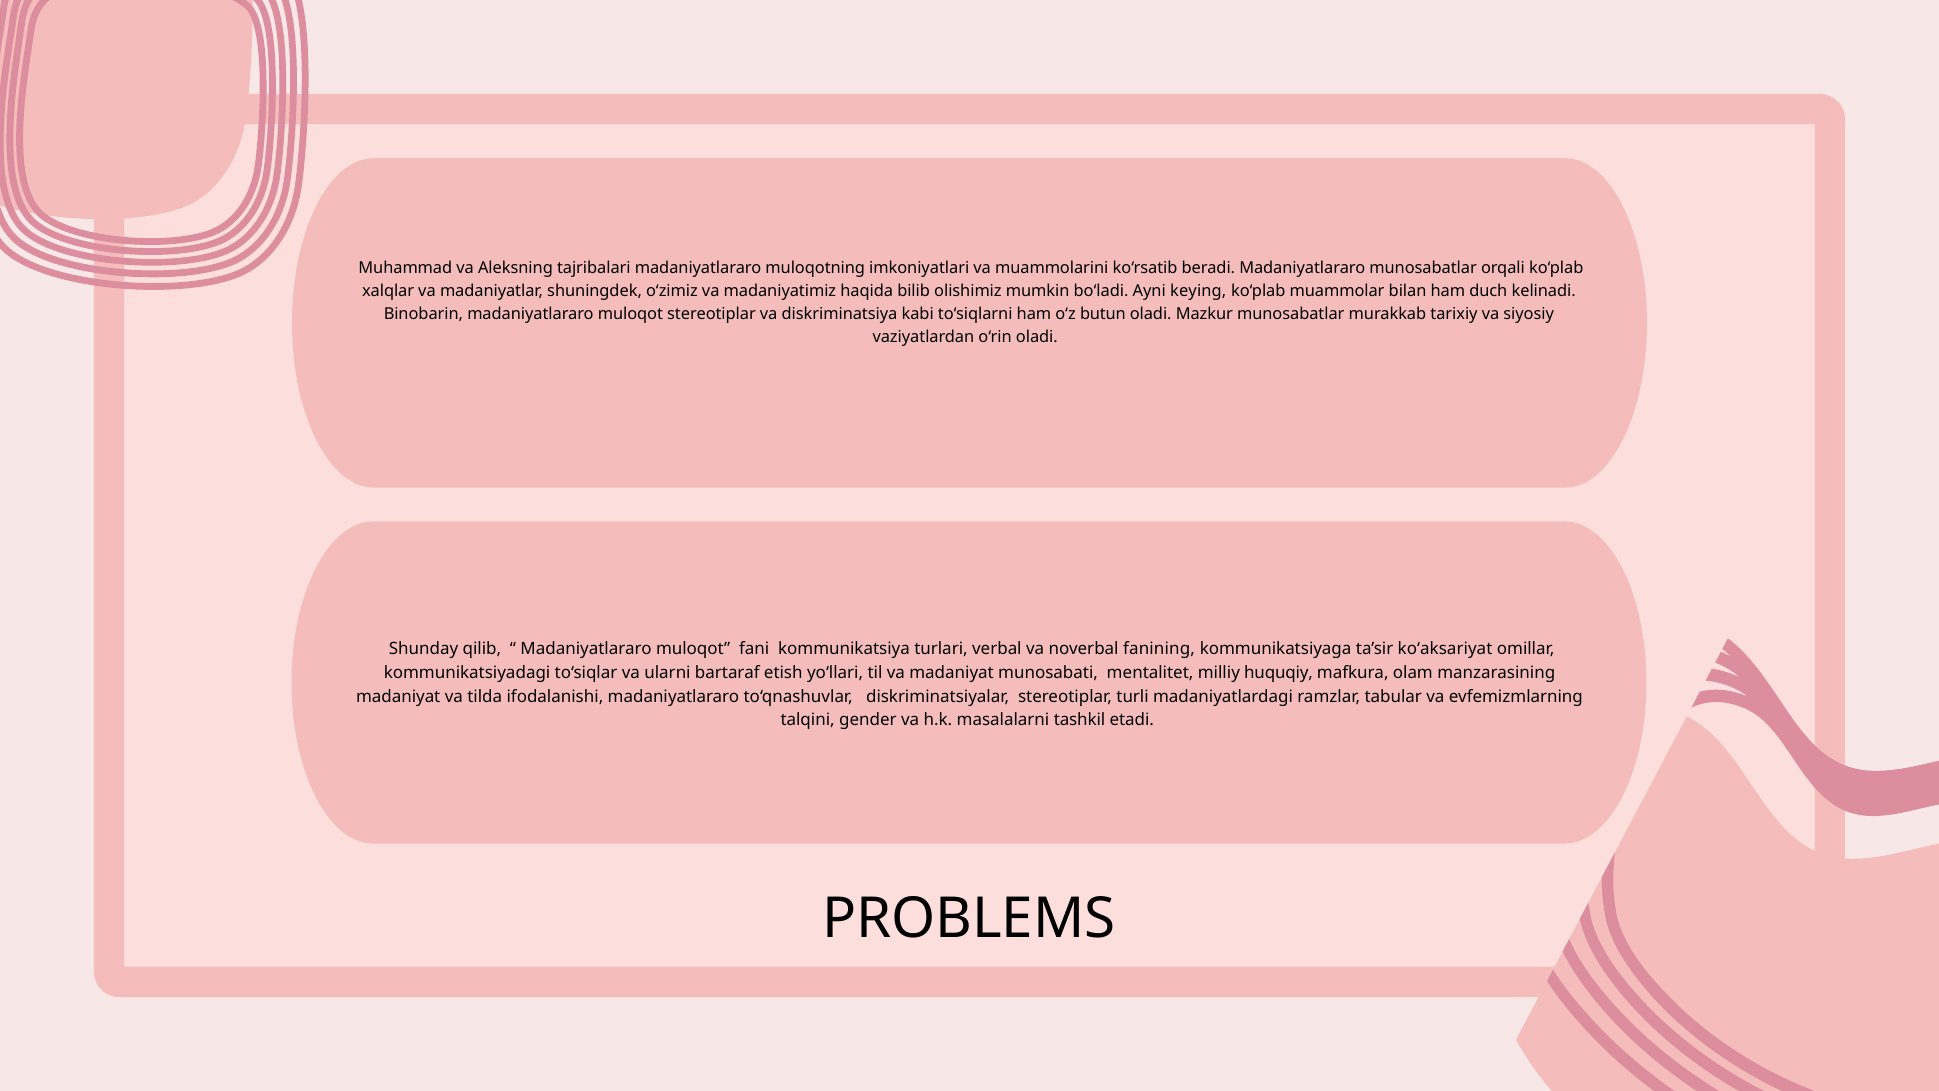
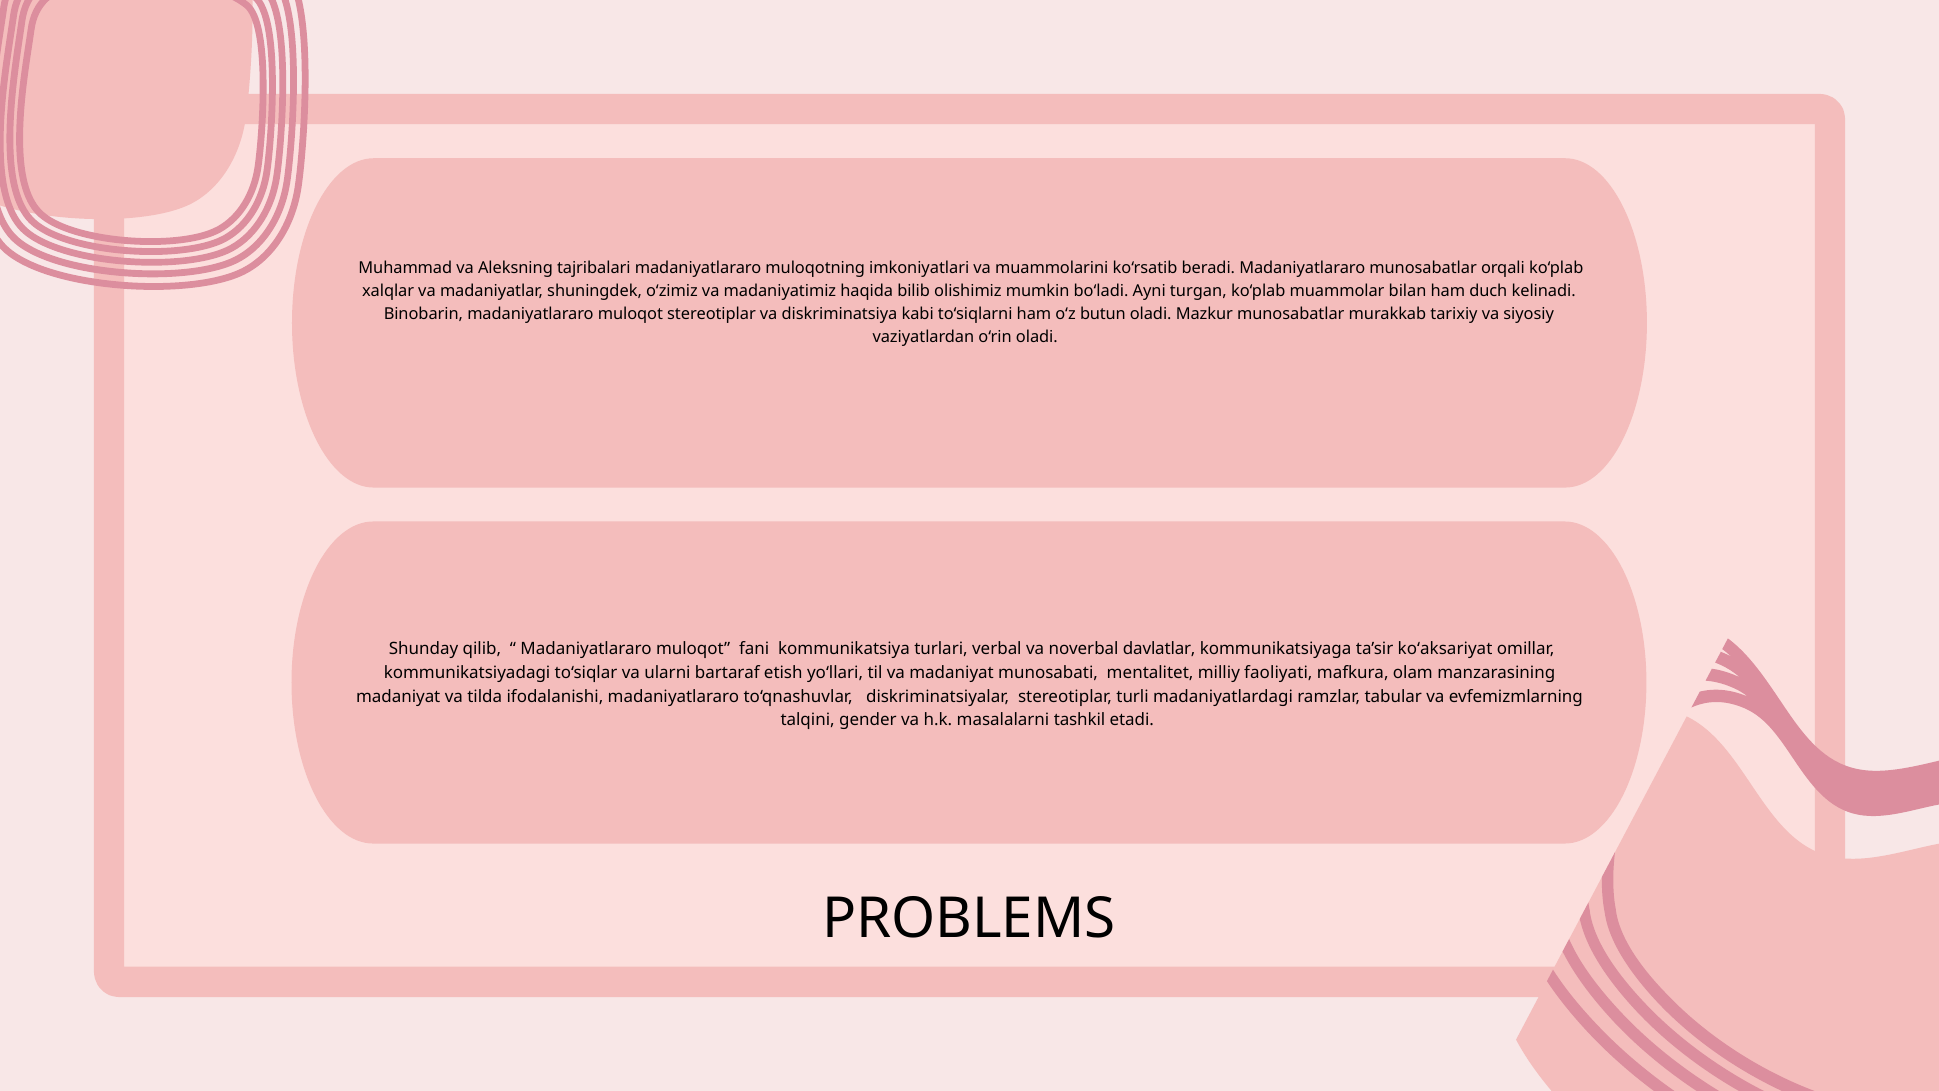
keying: keying -> turgan
fanining: fanining -> davlatlar
huquqiy: huquqiy -> faoliyati
